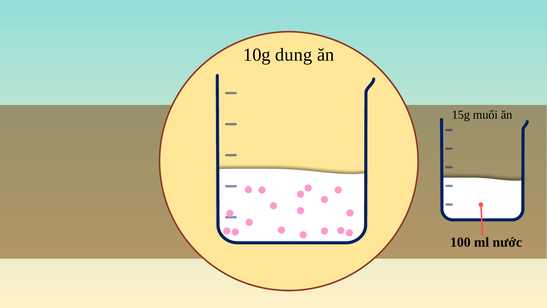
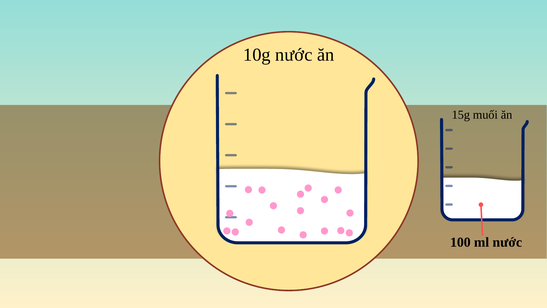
dung: dung -> nước
